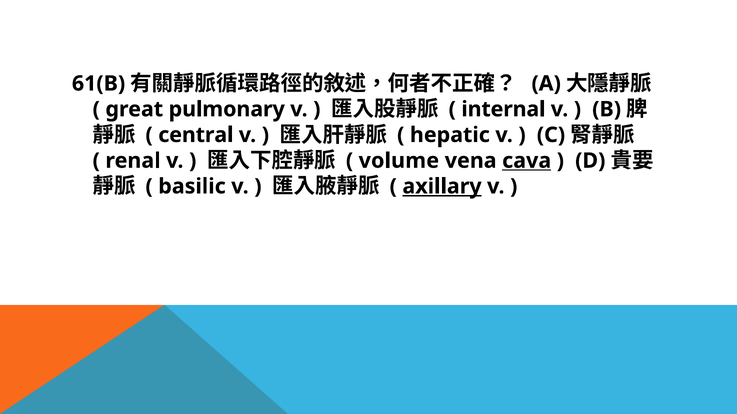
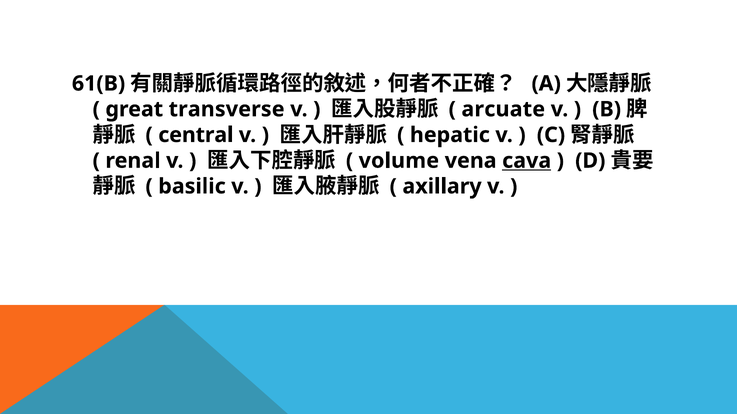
pulmonary: pulmonary -> transverse
internal: internal -> arcuate
axillary underline: present -> none
